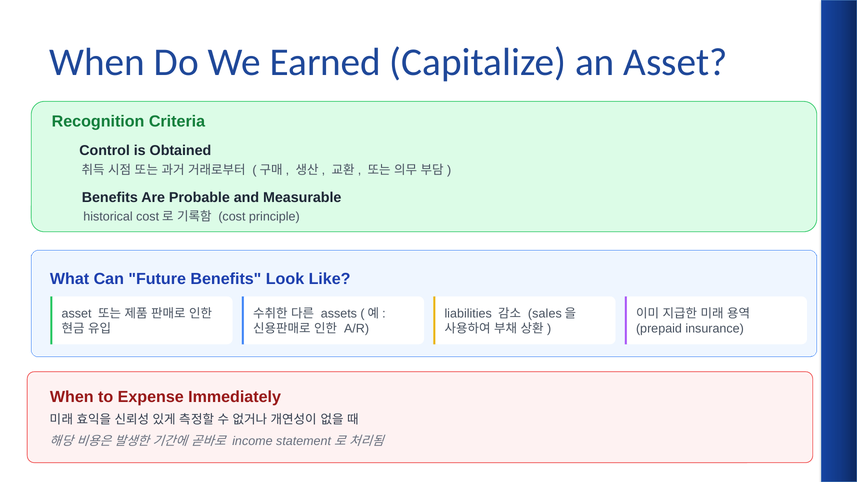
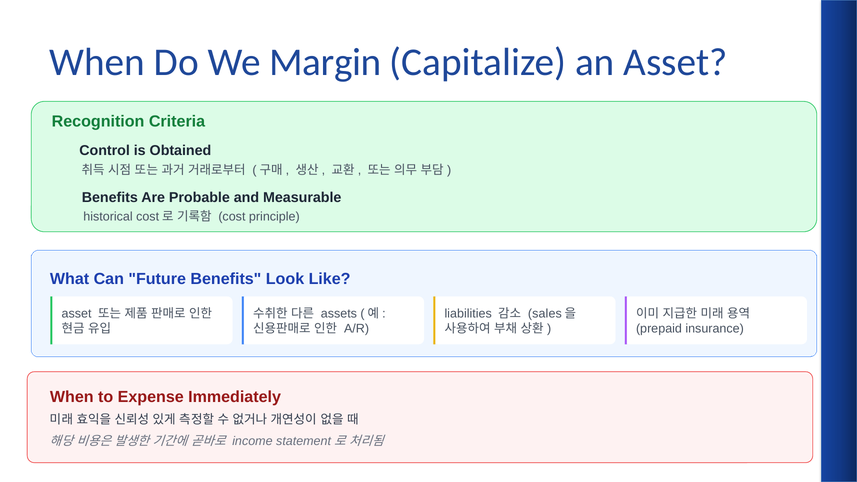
Earned: Earned -> Margin
